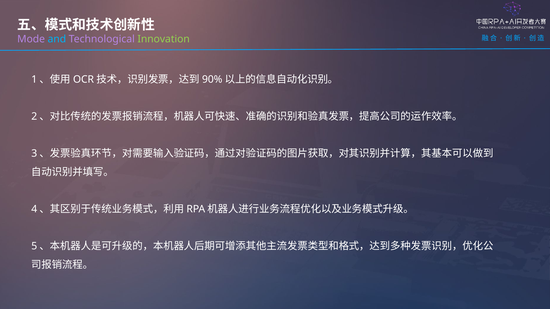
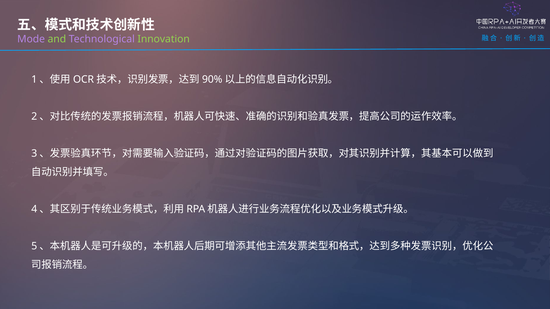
and colour: light blue -> light green
